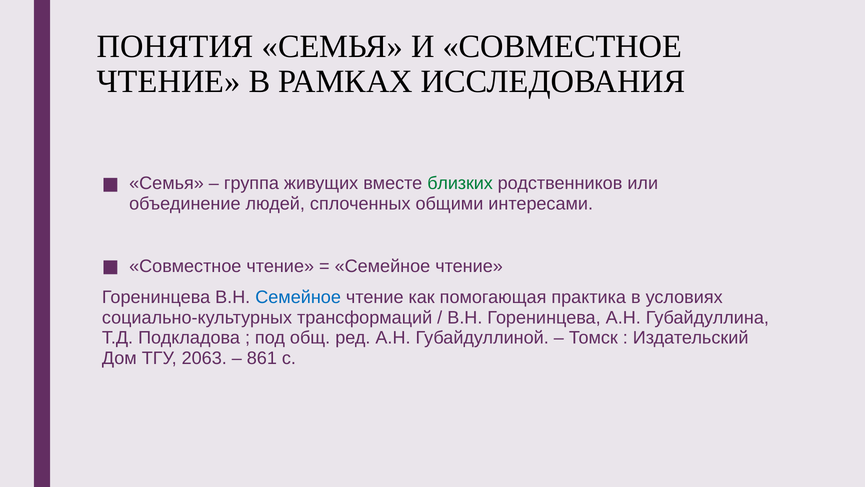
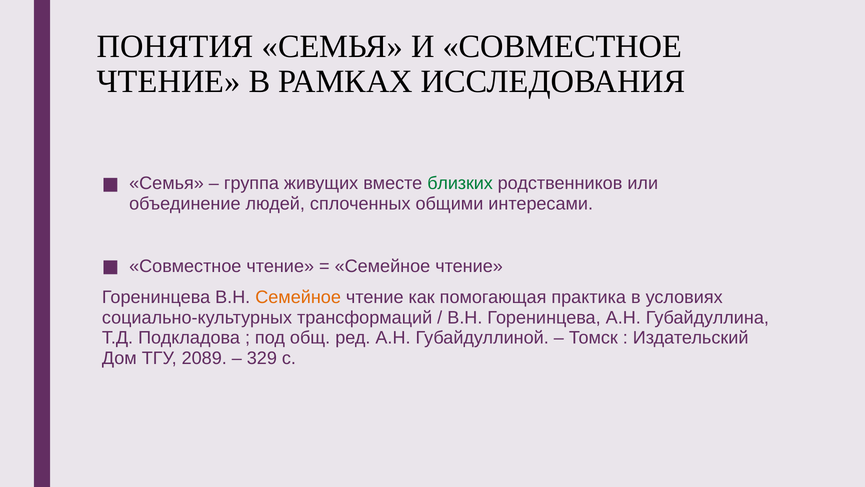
Семейное at (298, 297) colour: blue -> orange
2063: 2063 -> 2089
861: 861 -> 329
